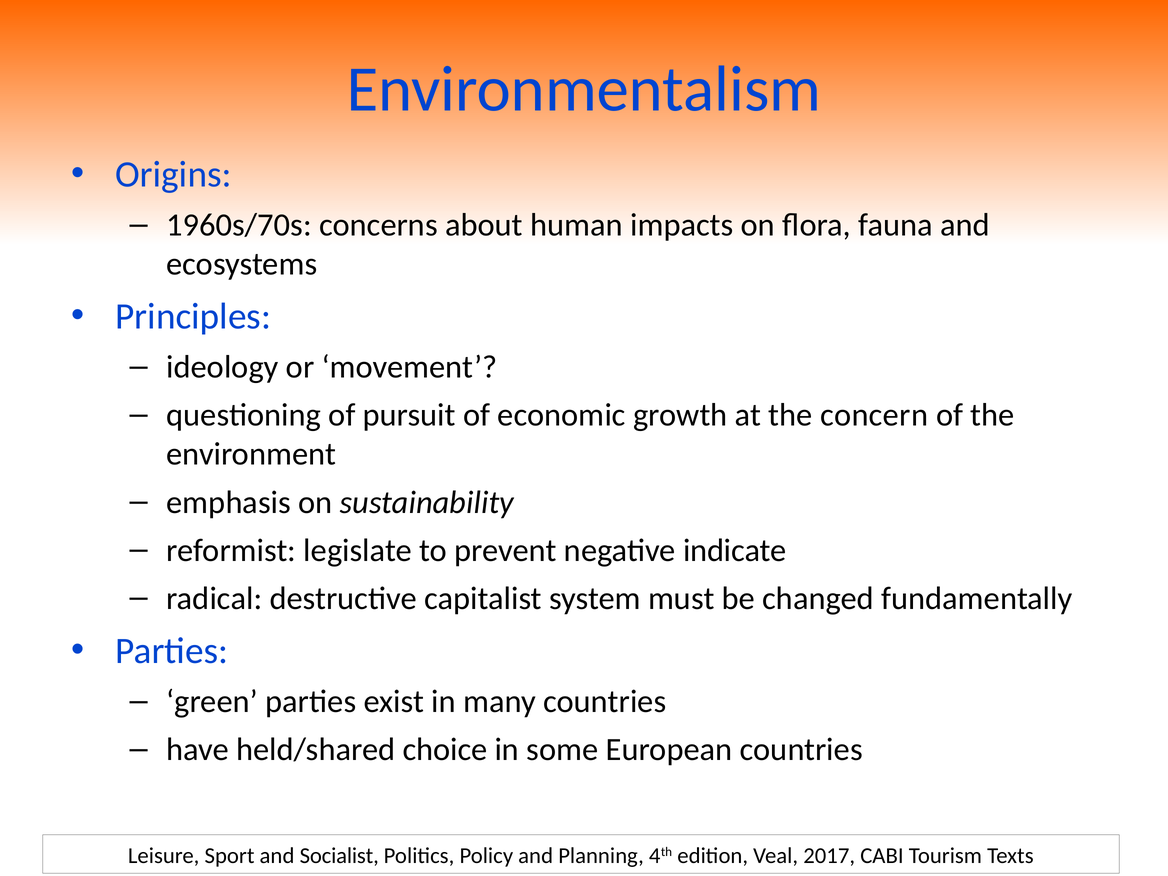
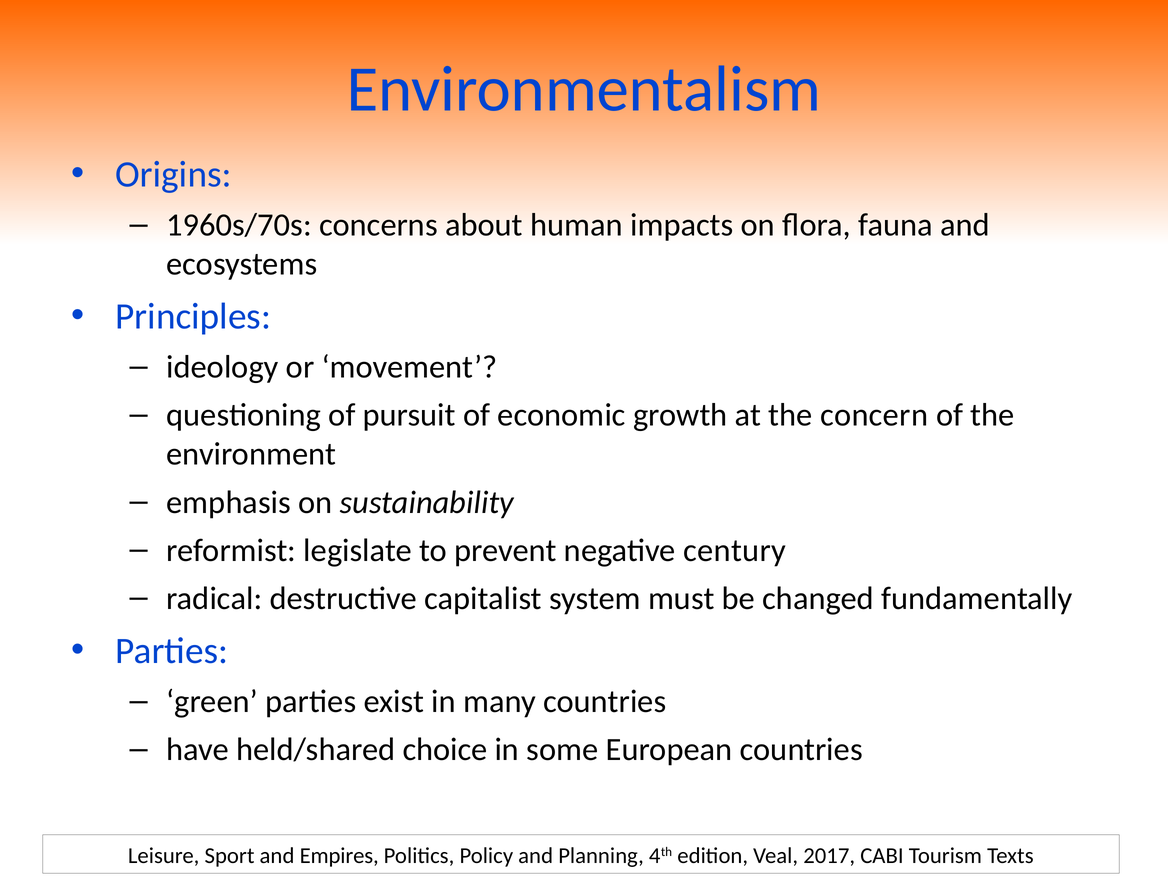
indicate: indicate -> century
Socialist: Socialist -> Empires
